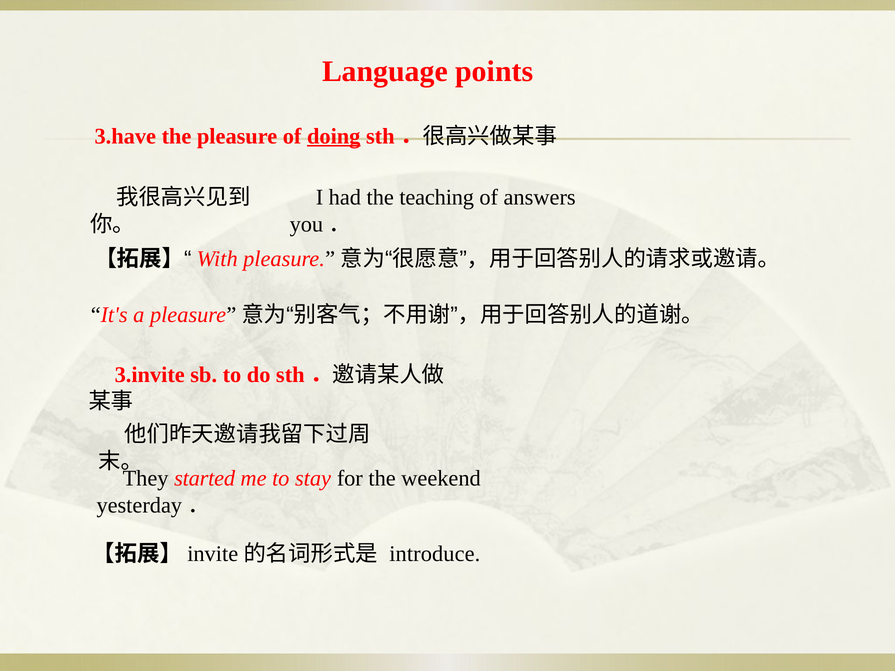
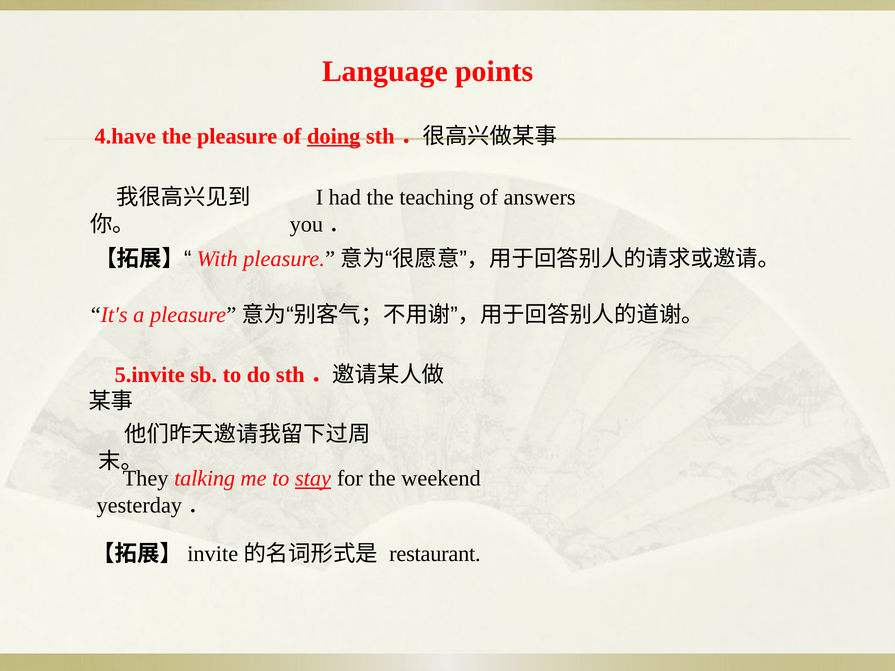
3.have: 3.have -> 4.have
3.invite: 3.invite -> 5.invite
started: started -> talking
stay underline: none -> present
introduce: introduce -> restaurant
